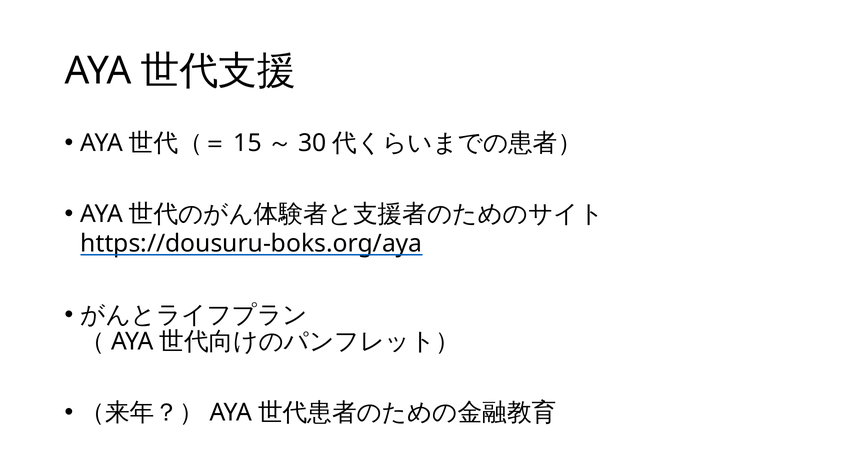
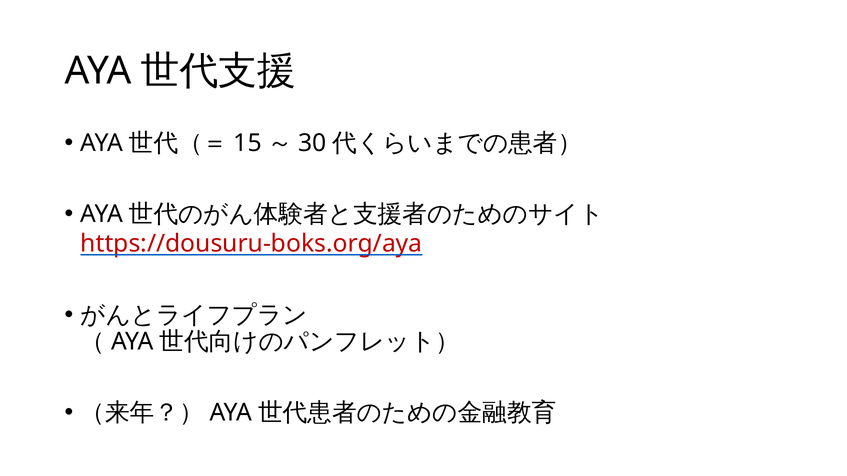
https://dousuru-boks.org/aya colour: black -> red
